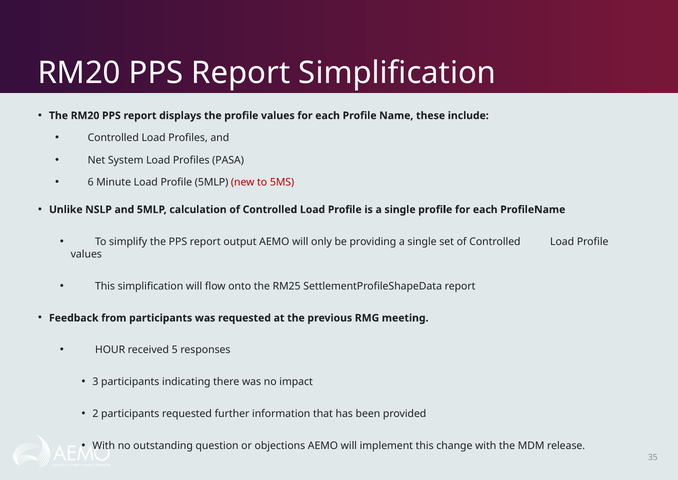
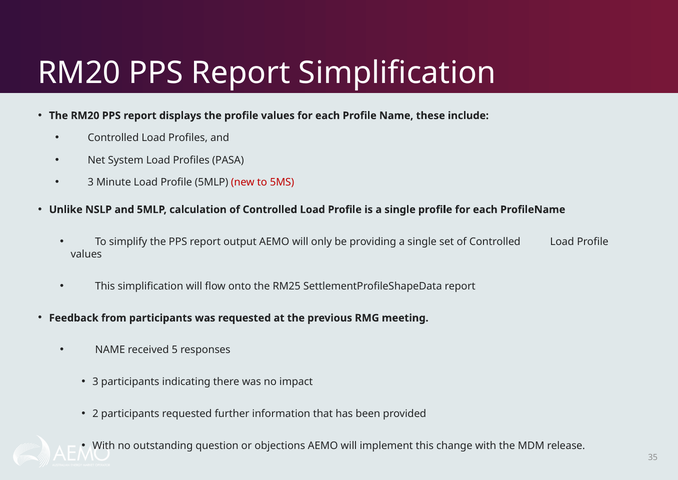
6 at (91, 182): 6 -> 3
HOUR at (110, 350): HOUR -> NAME
